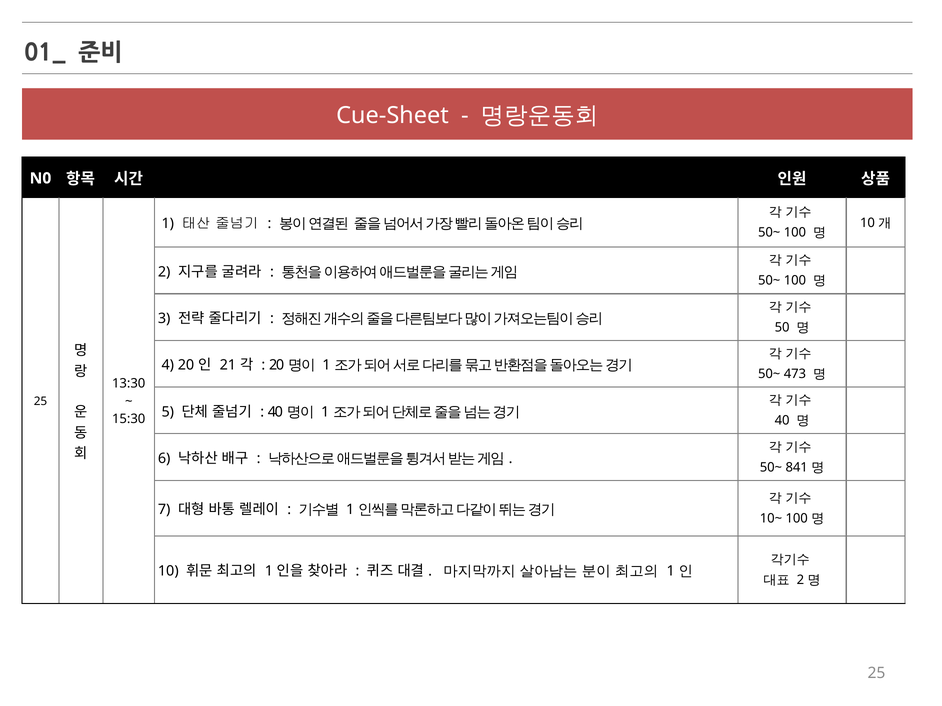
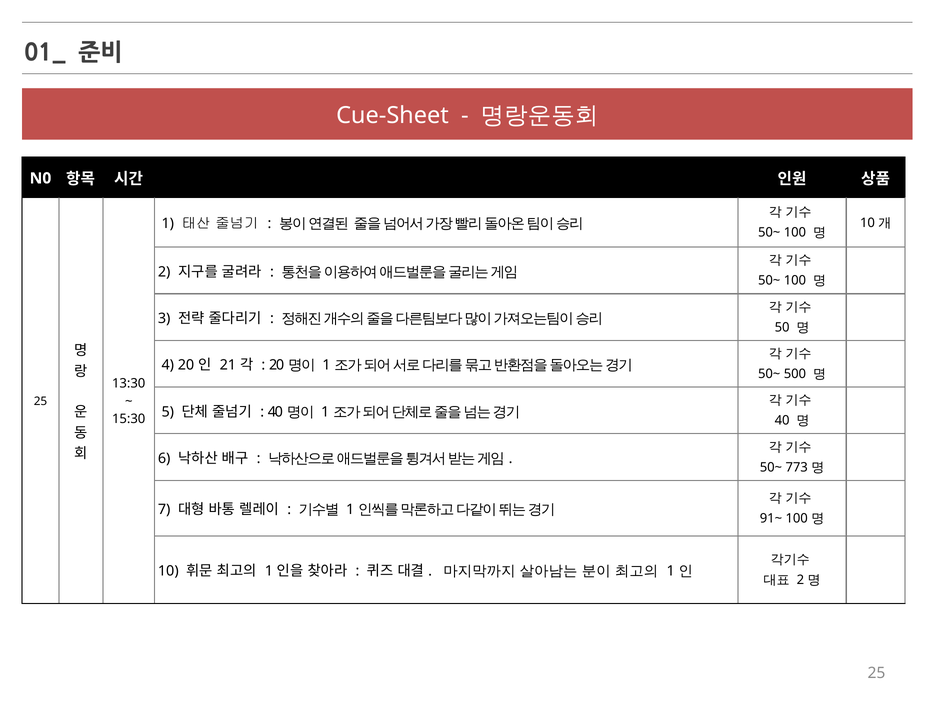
473: 473 -> 500
841: 841 -> 773
10~: 10~ -> 91~
